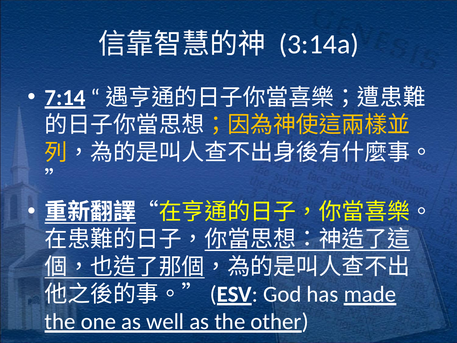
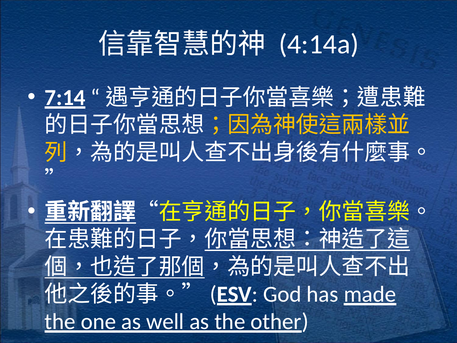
3:14a: 3:14a -> 4:14a
